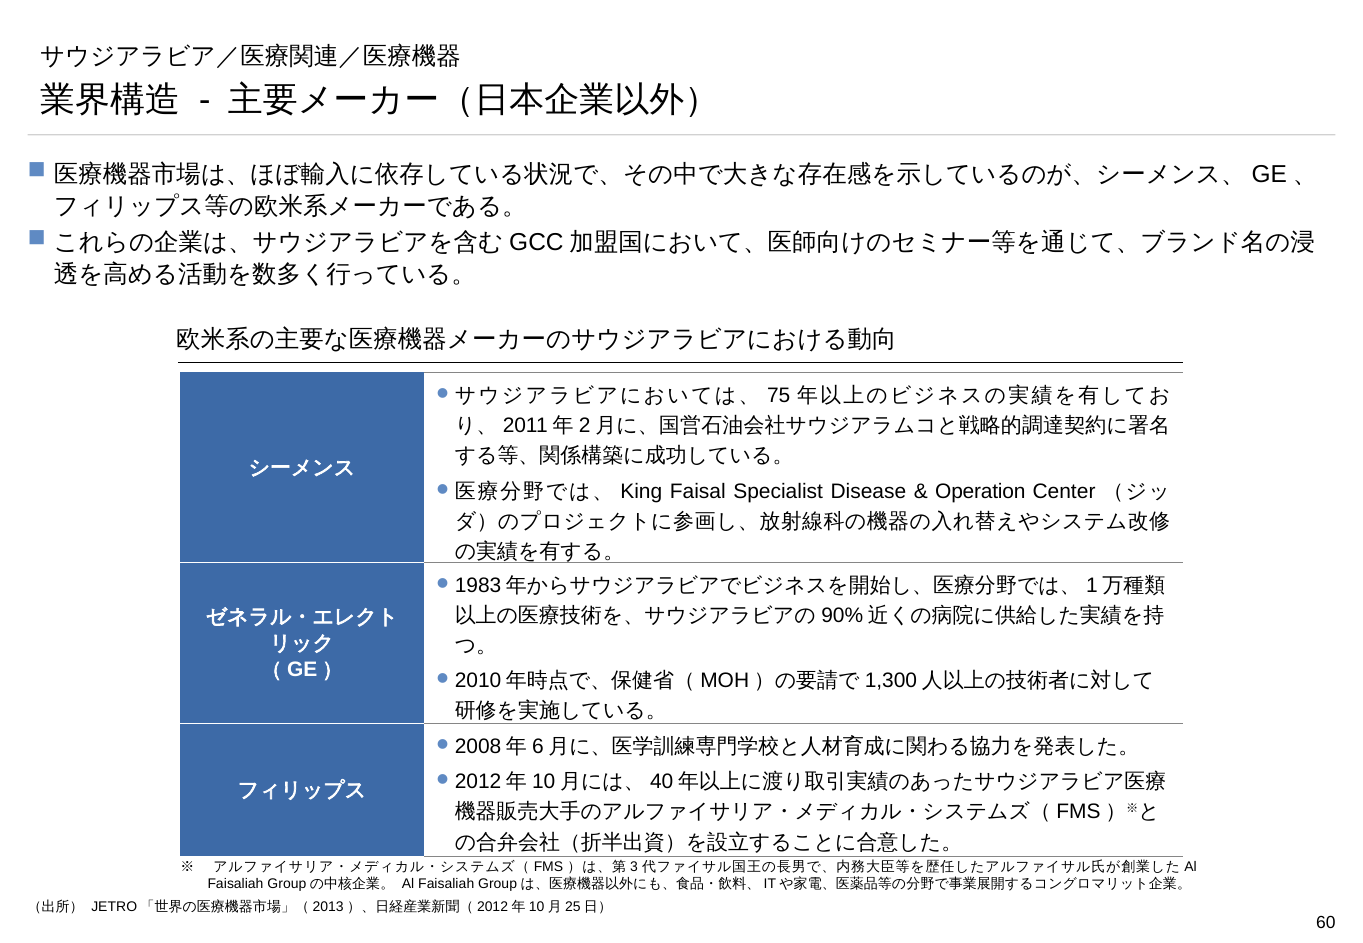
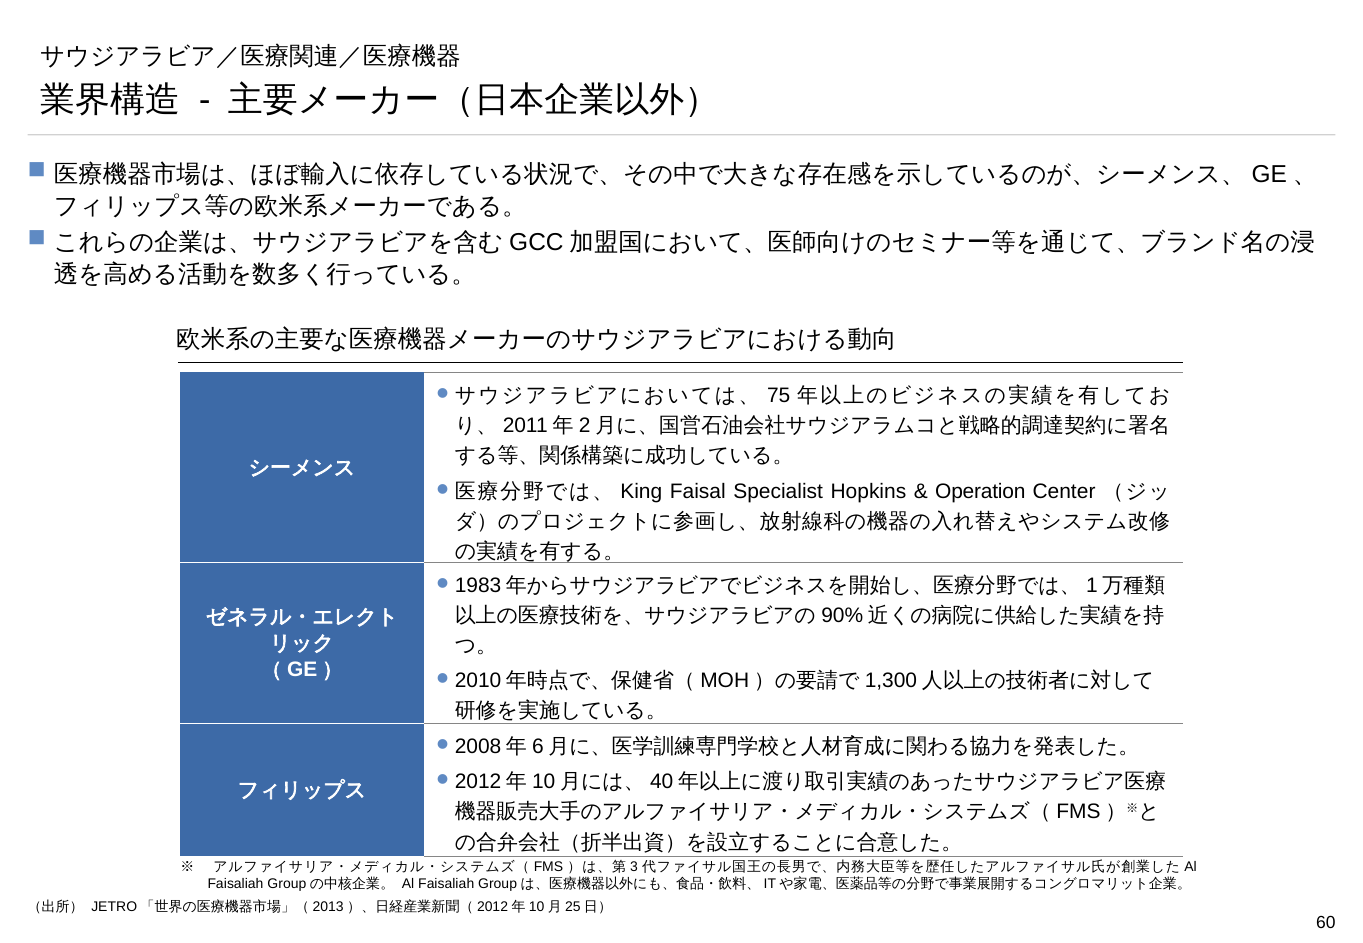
Disease: Disease -> Hopkins
